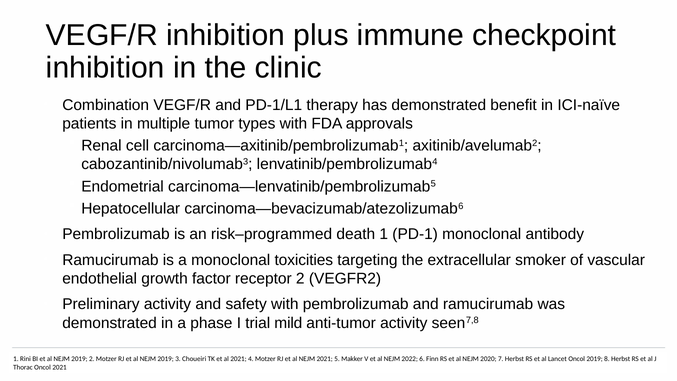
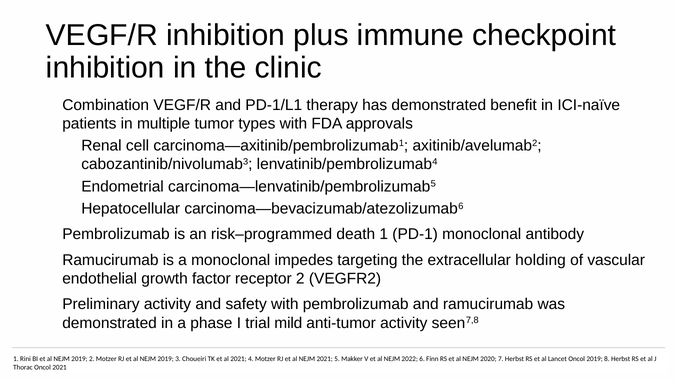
toxicities: toxicities -> impedes
smoker: smoker -> holding
